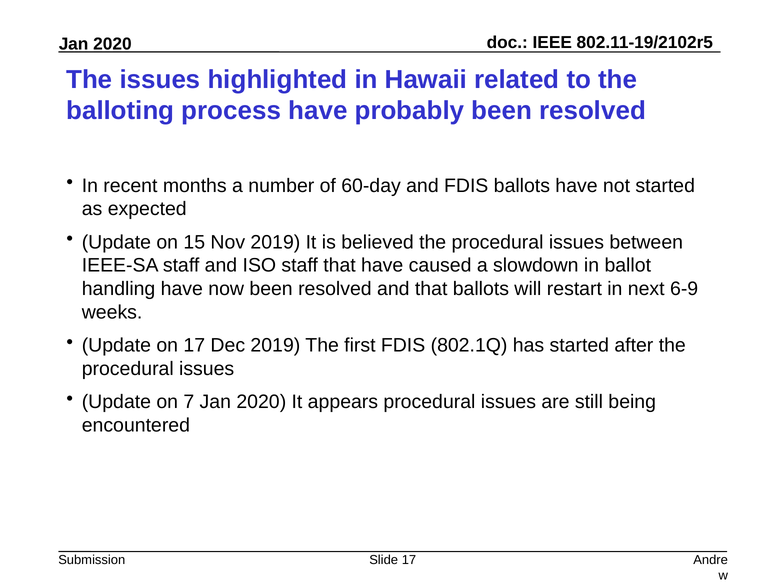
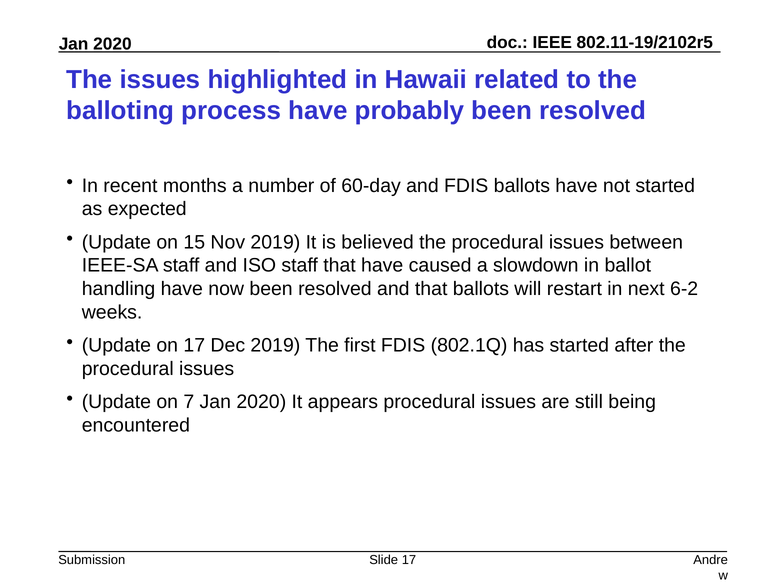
6-9: 6-9 -> 6-2
